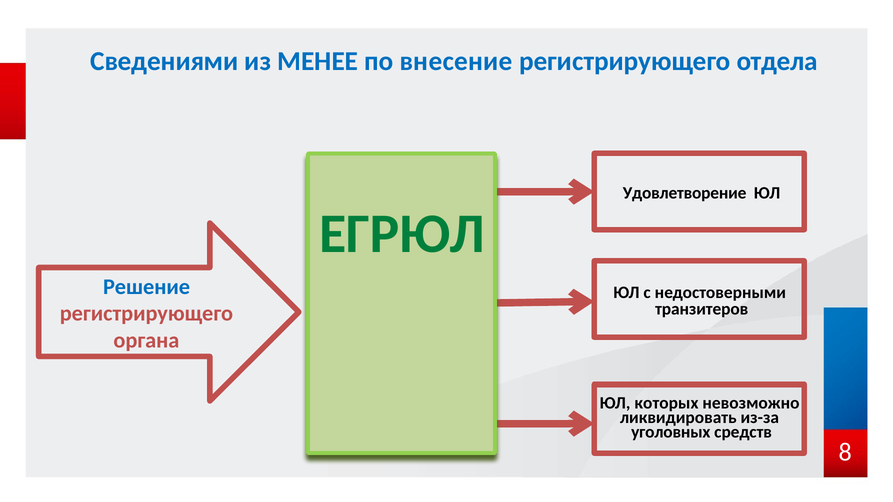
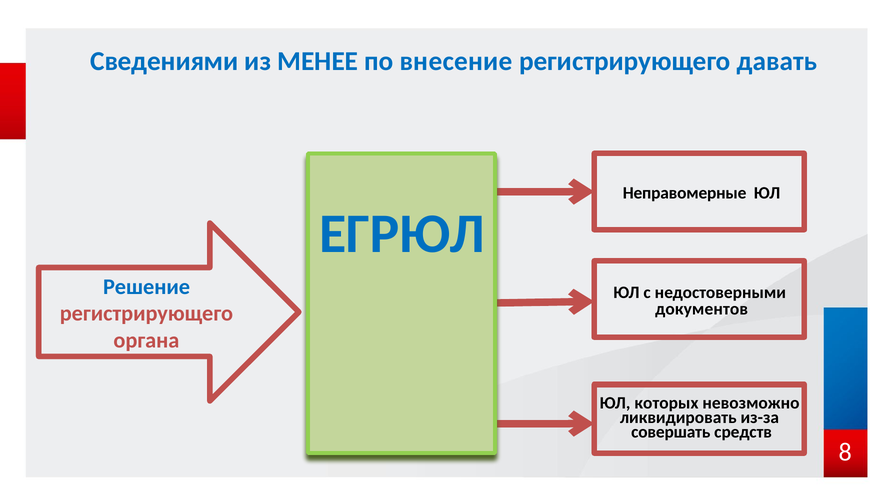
отдела: отдела -> давать
Удовлетворение: Удовлетворение -> Неправомерные
ЕГРЮЛ colour: green -> blue
транзитеров: транзитеров -> документов
уголовных: уголовных -> совершать
